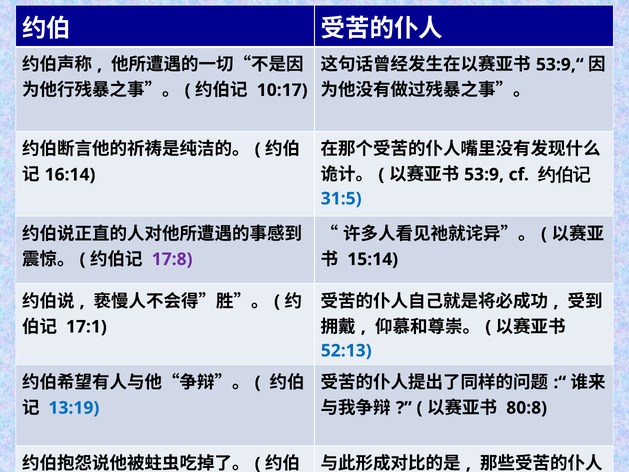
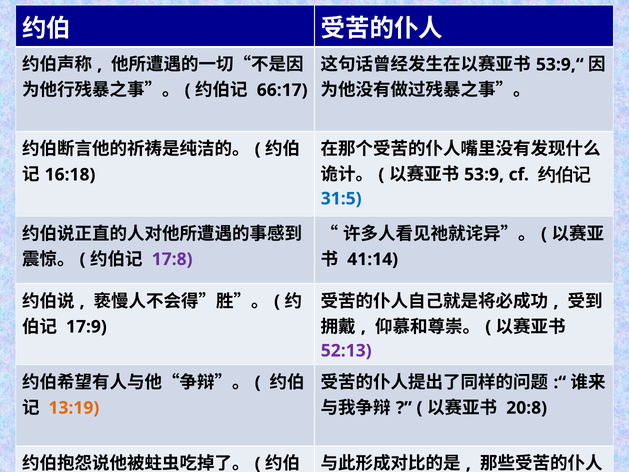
10:17: 10:17 -> 66:17
16:14: 16:14 -> 16:18
15:14: 15:14 -> 41:14
17:1: 17:1 -> 17:9
52:13 colour: blue -> purple
13:19 colour: blue -> orange
80:8: 80:8 -> 20:8
